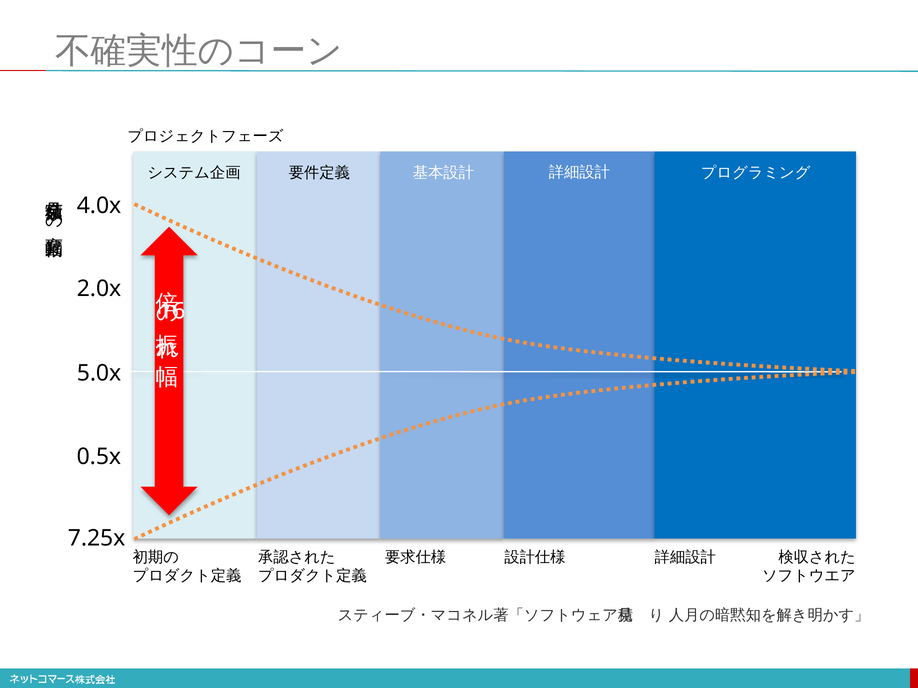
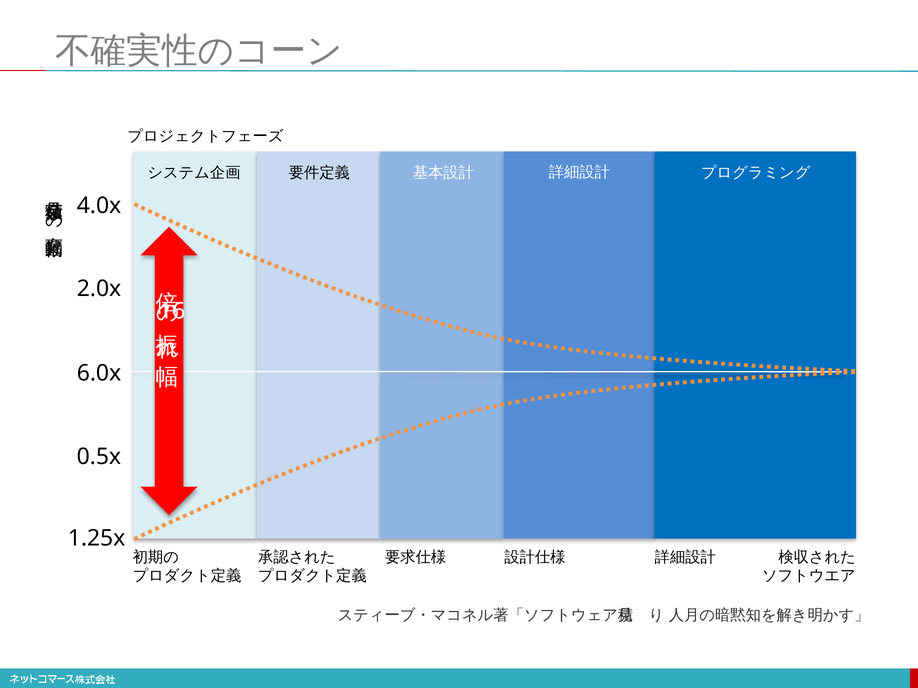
5.0x: 5.0x -> 6.0x
7.25x: 7.25x -> 1.25x
